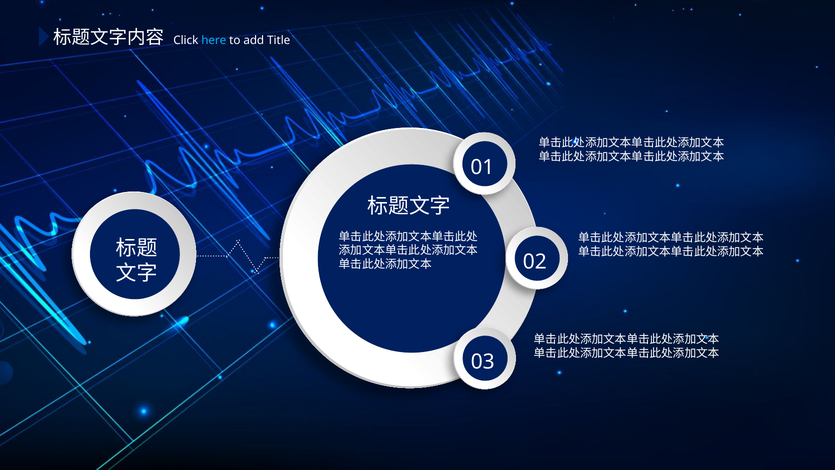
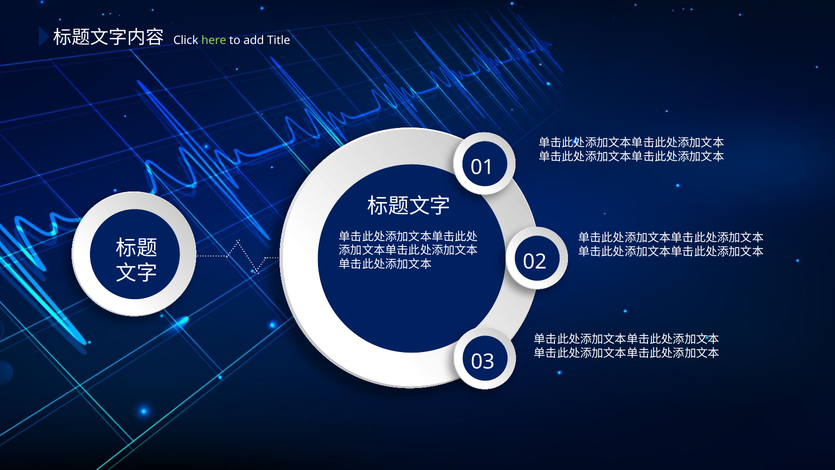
here colour: light blue -> light green
